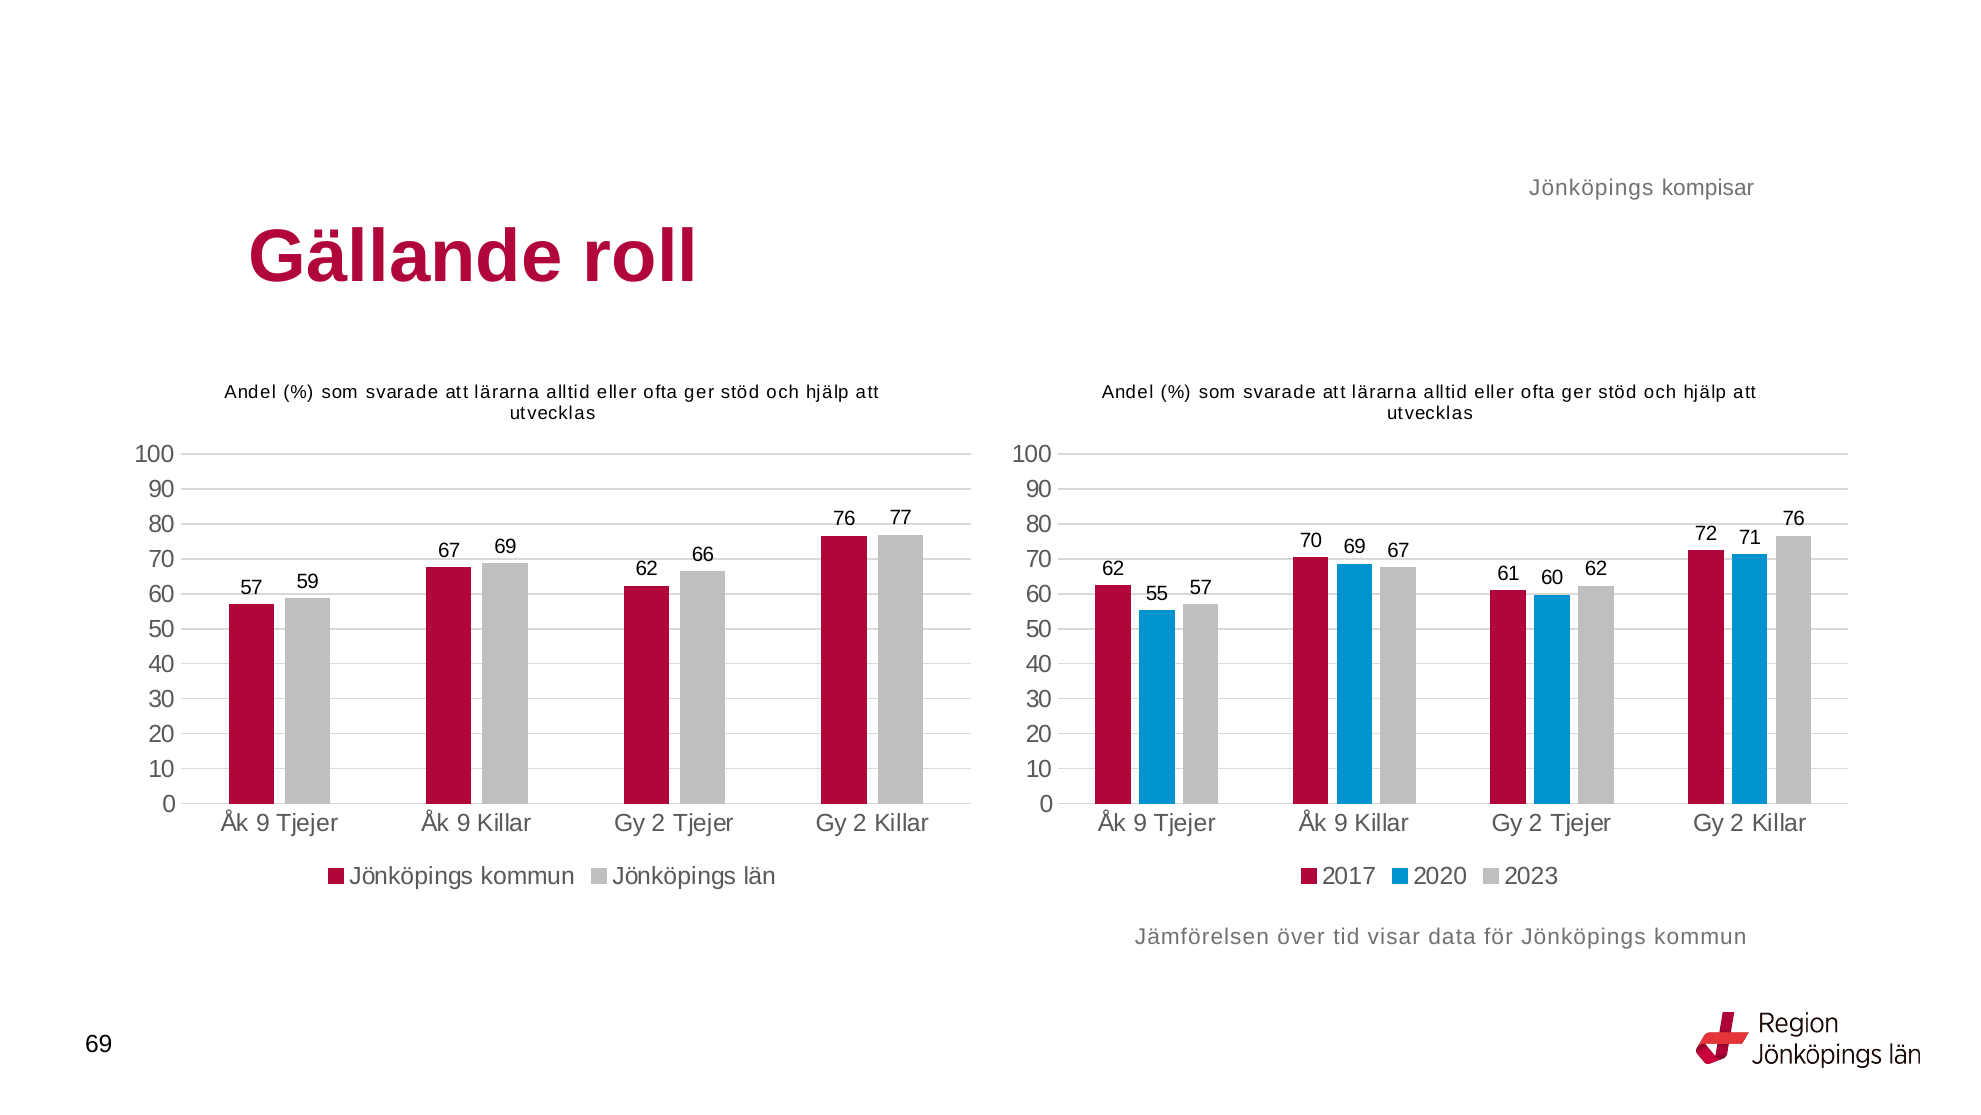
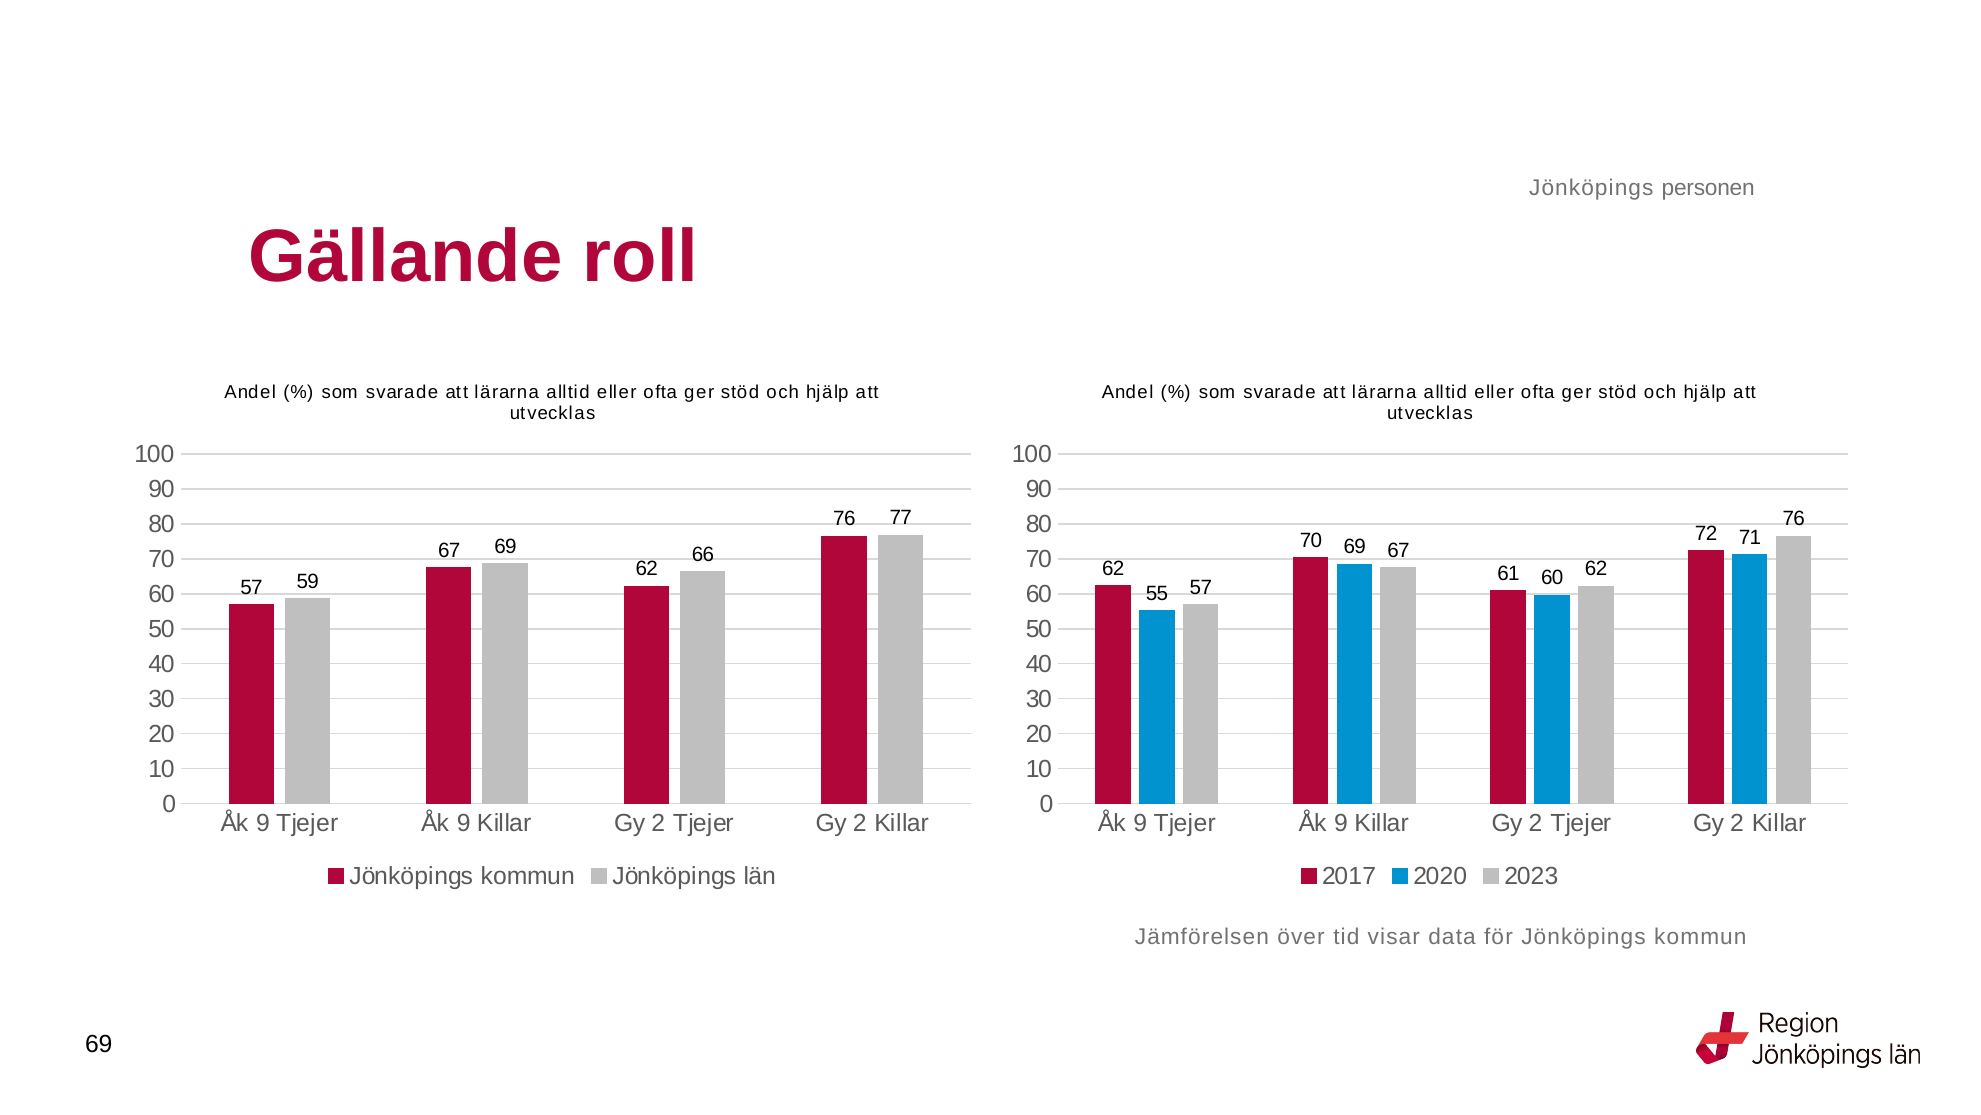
kompisar: kompisar -> personen
